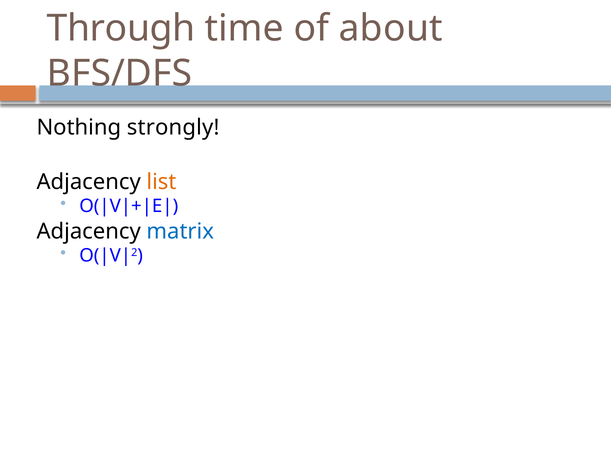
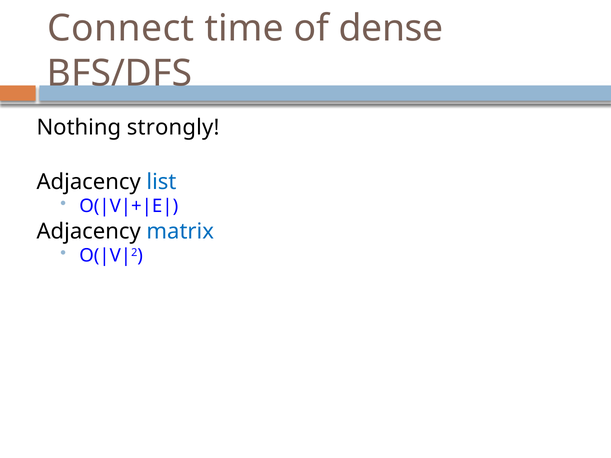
Through: Through -> Connect
about: about -> dense
list colour: orange -> blue
